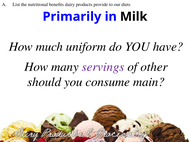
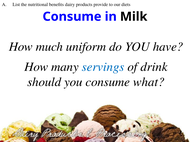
Primarily at (72, 17): Primarily -> Consume
servings colour: purple -> blue
other: other -> drink
main: main -> what
